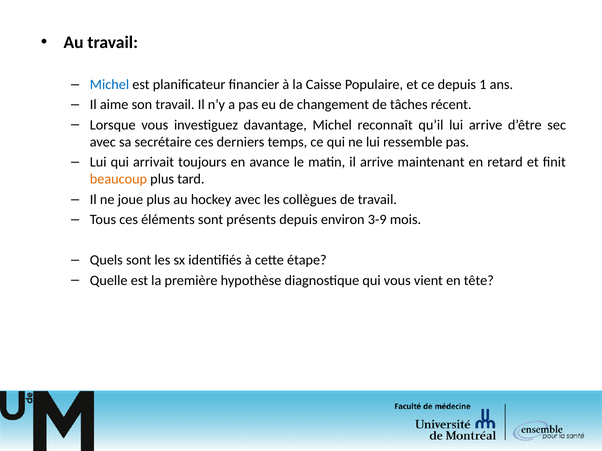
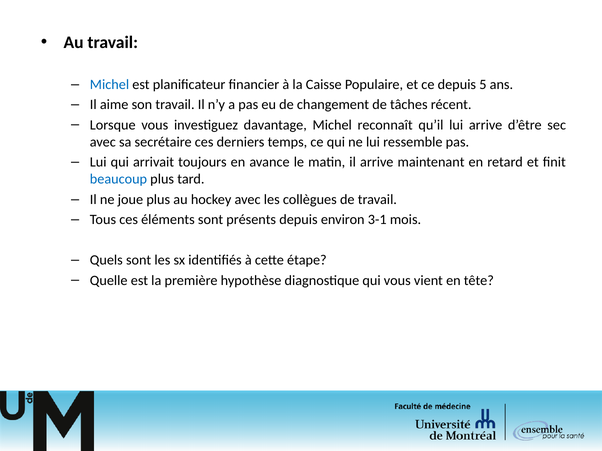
1: 1 -> 5
beaucoup colour: orange -> blue
3-9: 3-9 -> 3-1
